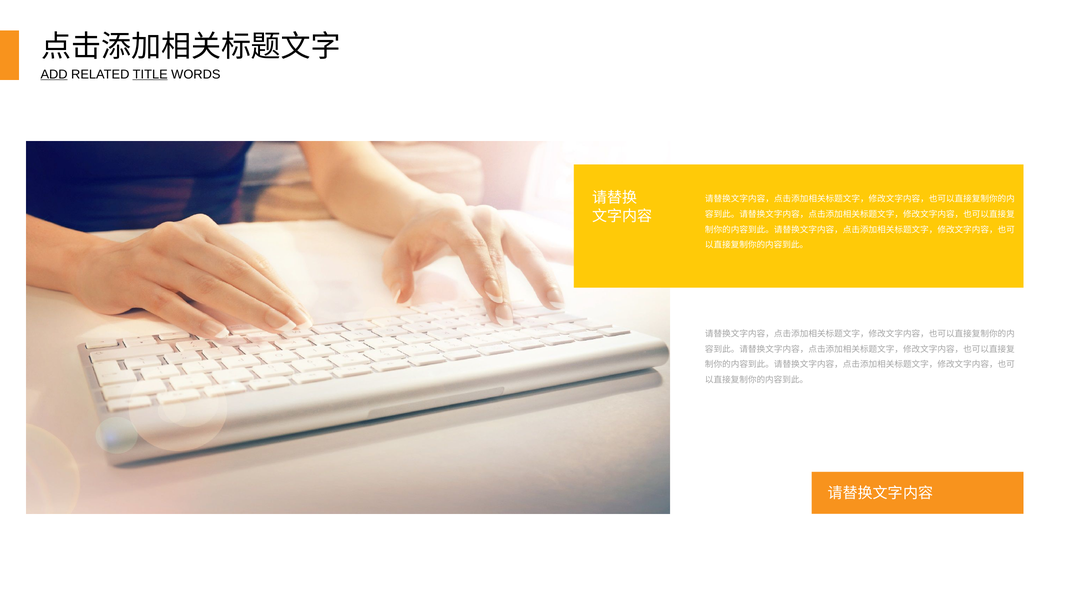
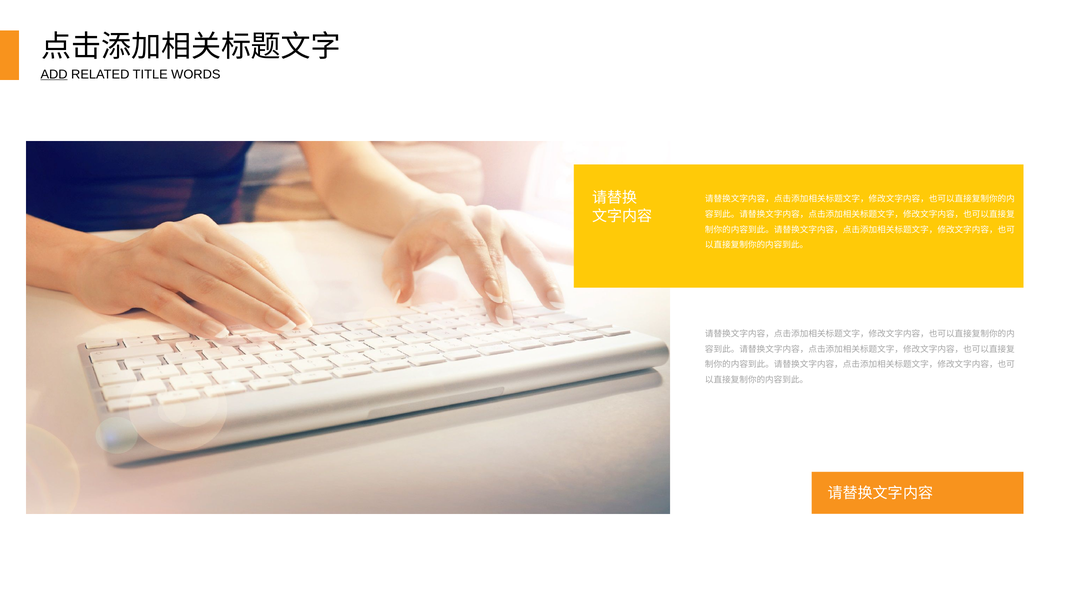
TITLE underline: present -> none
